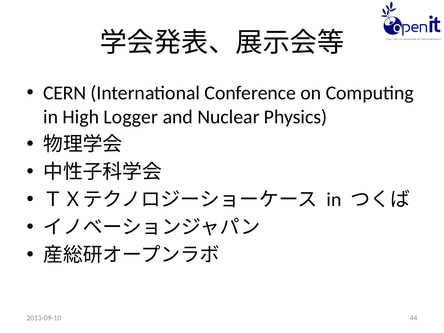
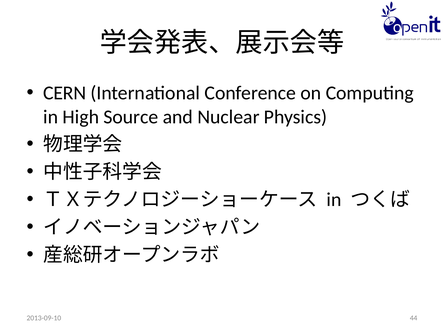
Logger: Logger -> Source
